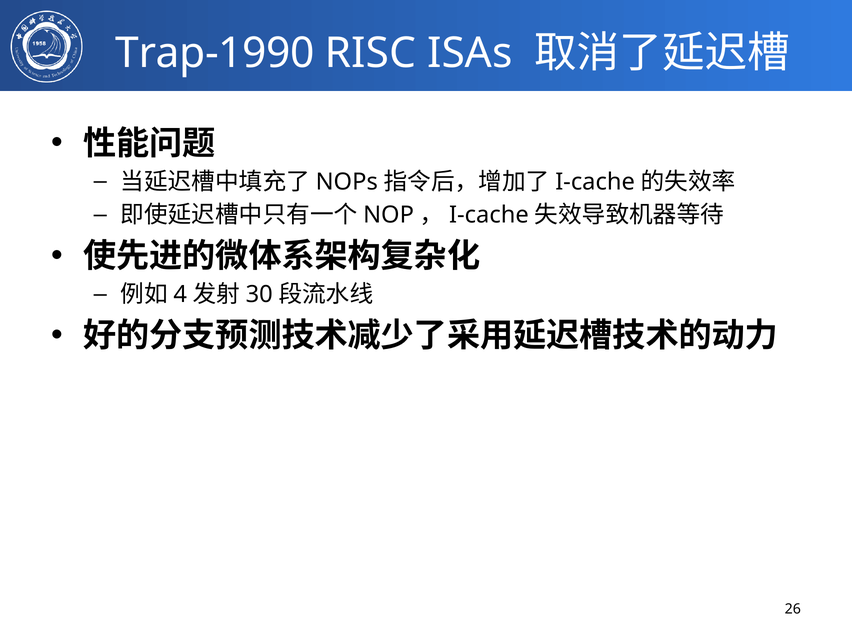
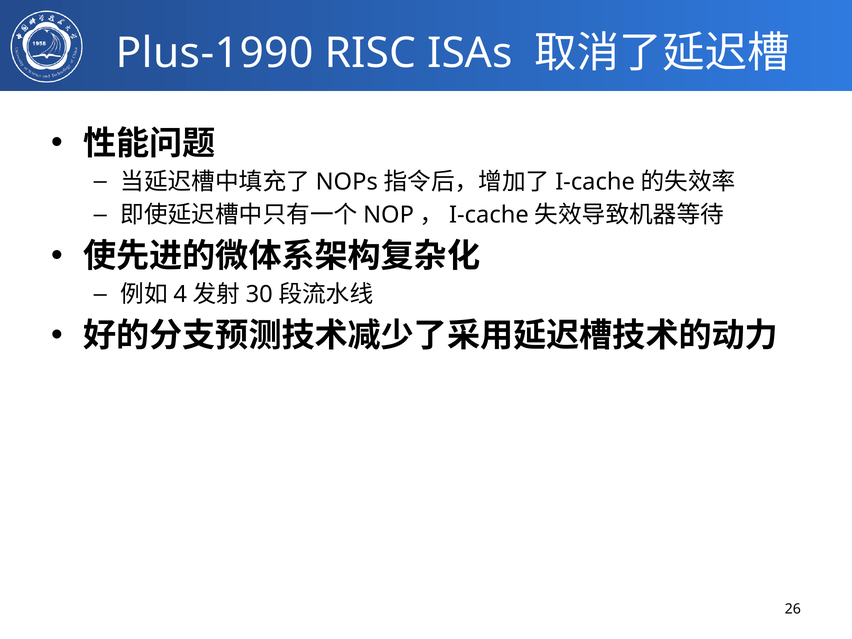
Trap-1990: Trap-1990 -> Plus-1990
